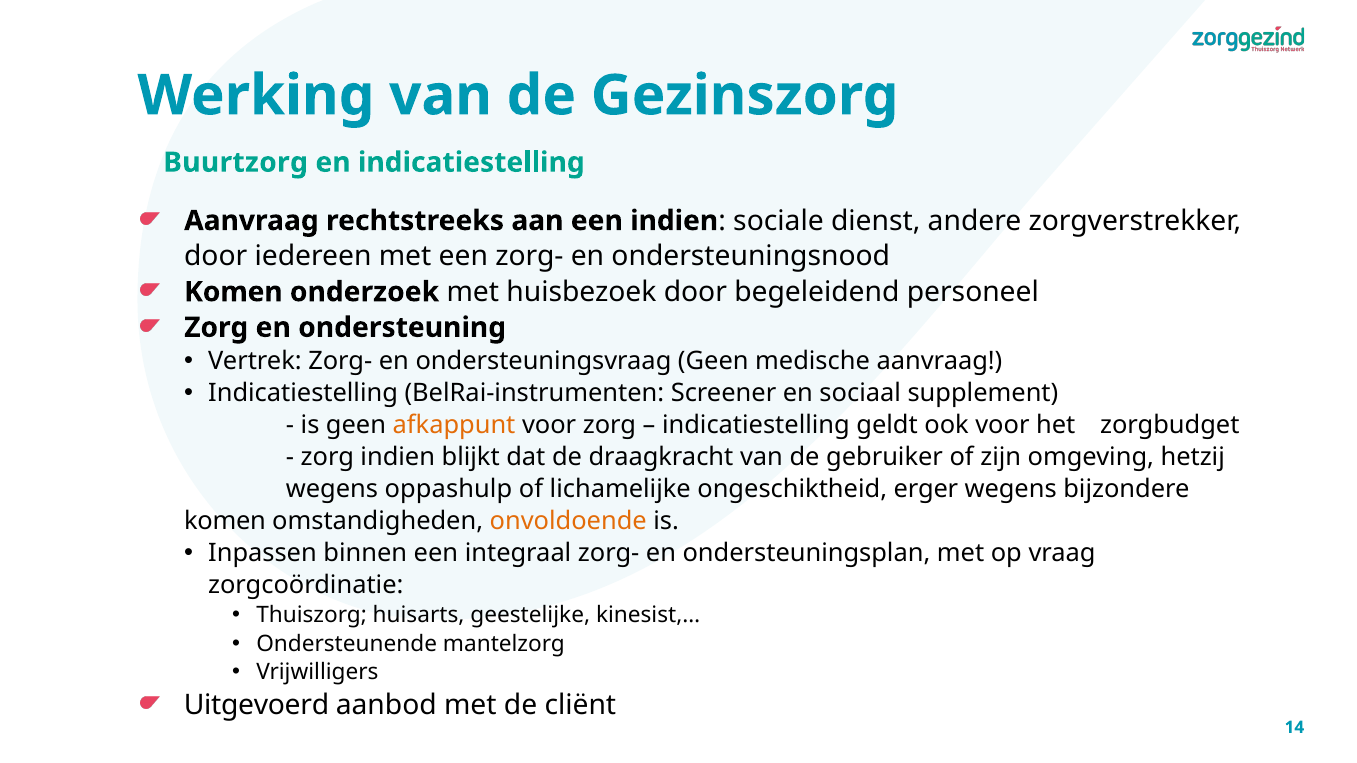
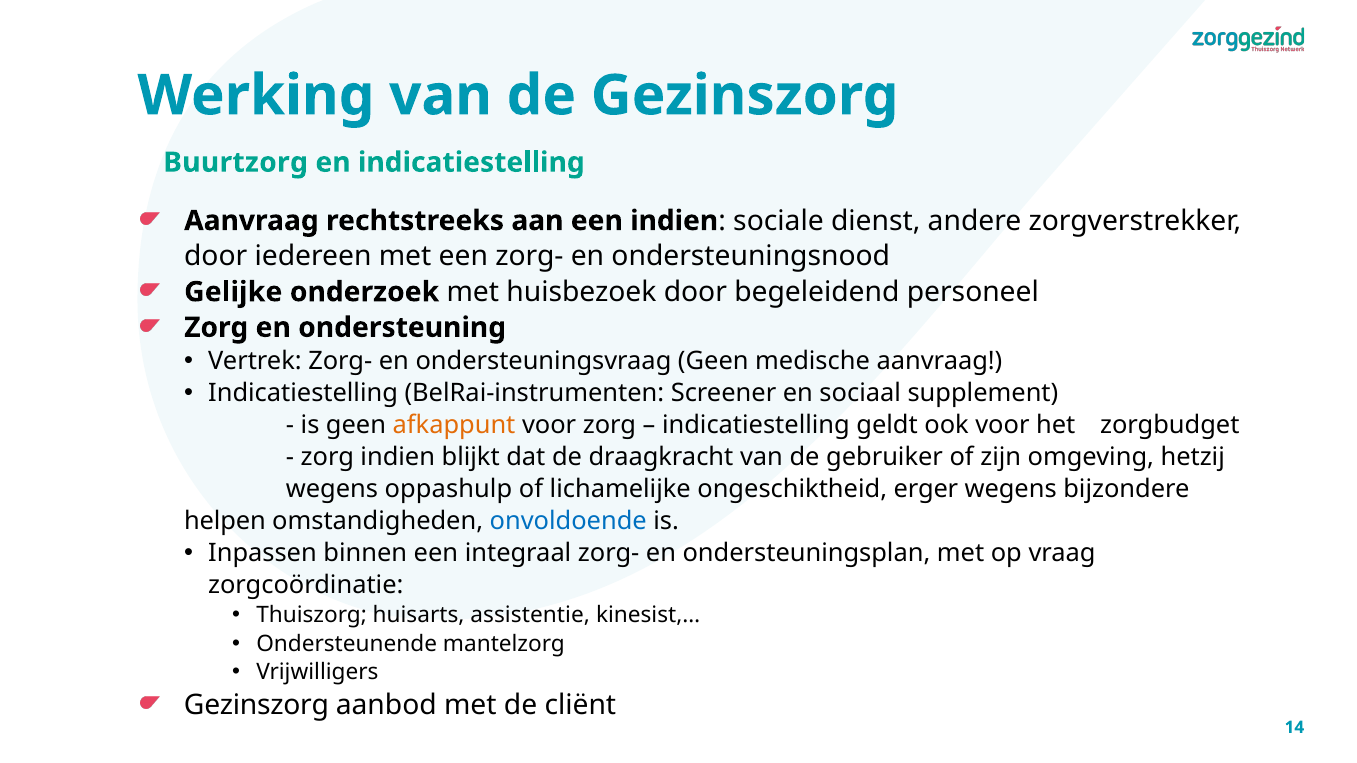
Komen at (233, 292): Komen -> Gelijke
komen at (225, 521): komen -> helpen
onvoldoende colour: orange -> blue
geestelijke: geestelijke -> assistentie
Uitgevoerd at (256, 705): Uitgevoerd -> Gezinszorg
